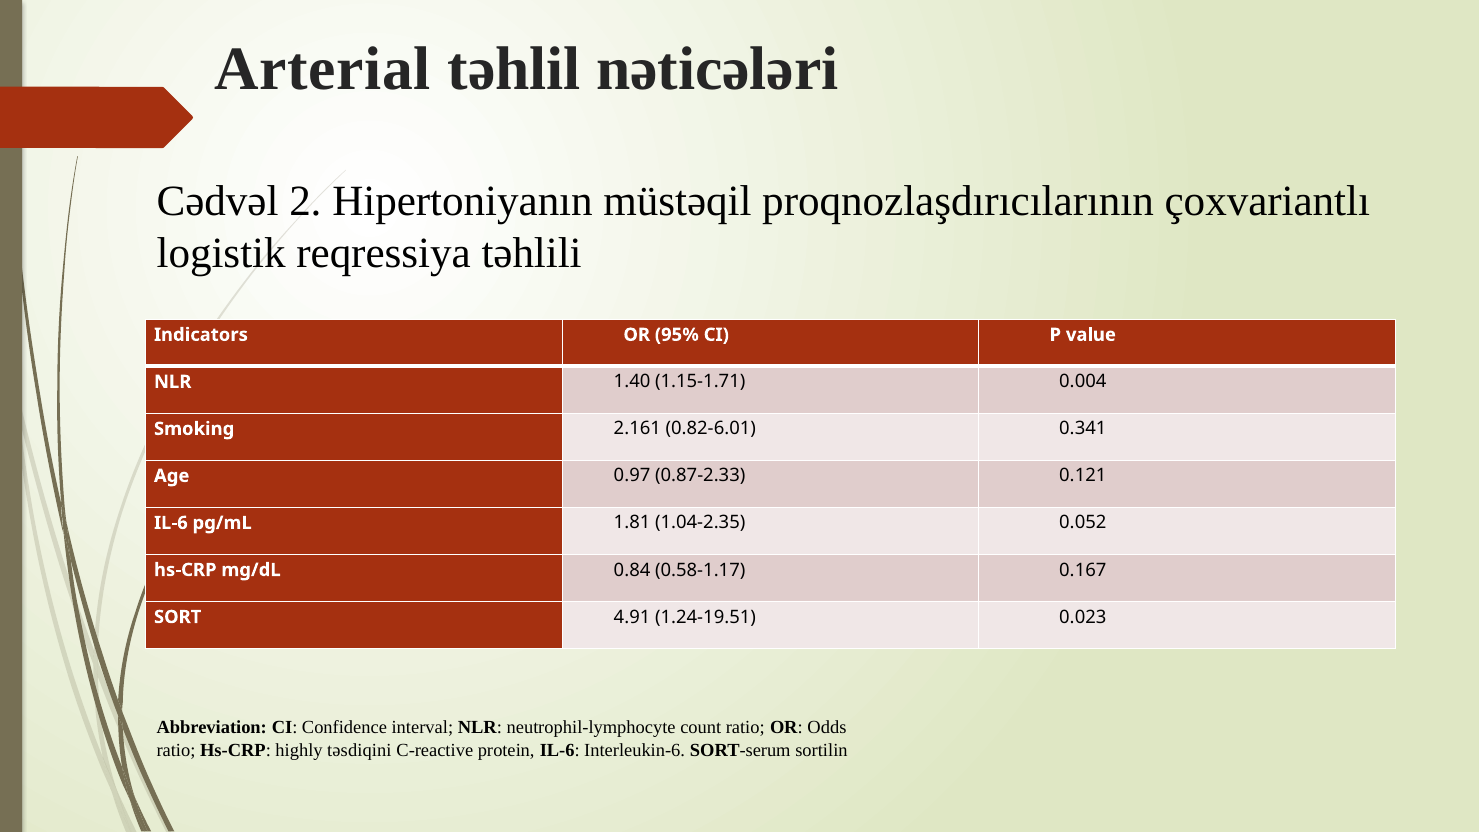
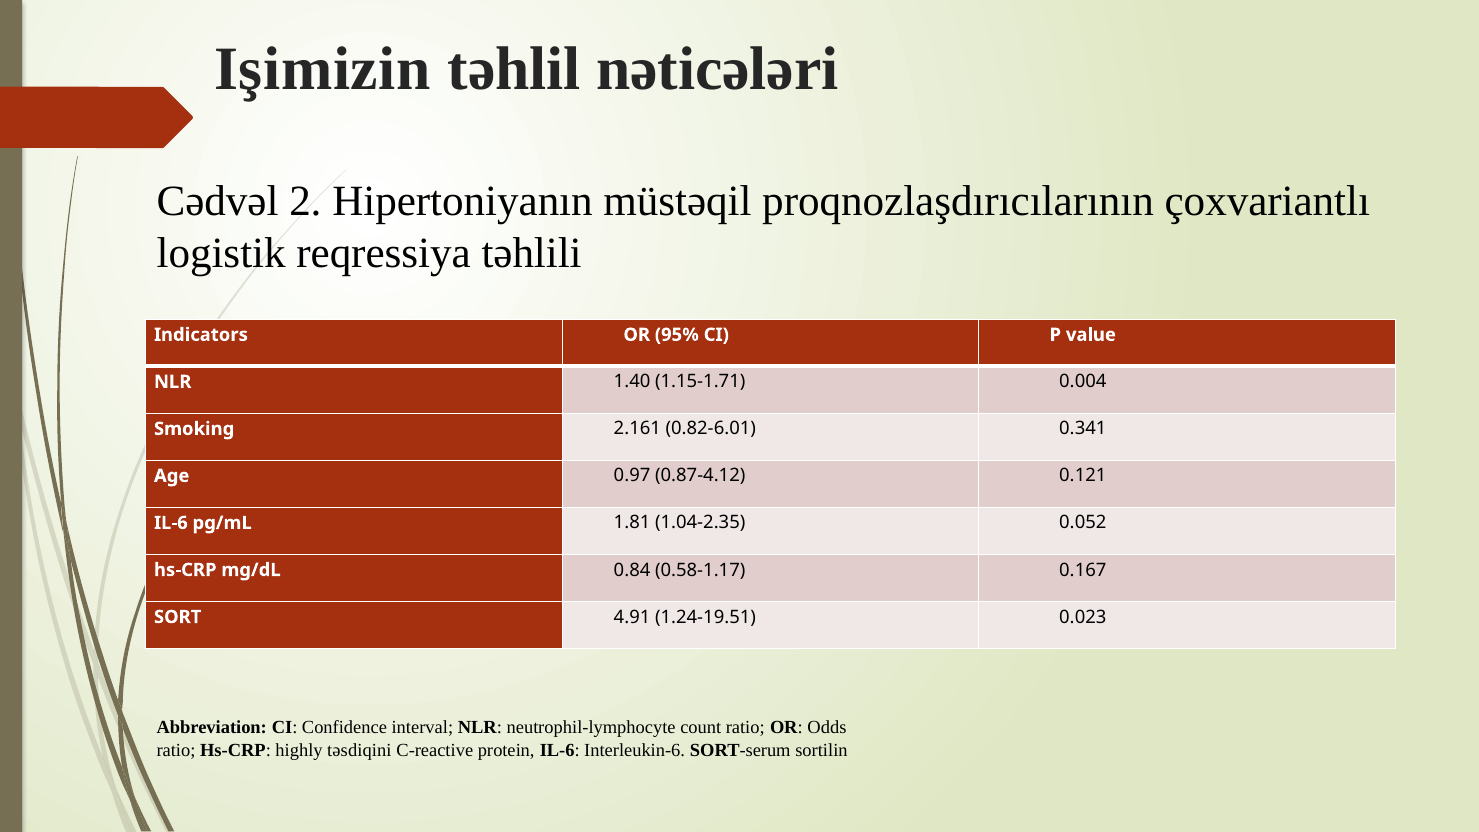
Arterial: Arterial -> Işimizin
0.87-2.33: 0.87-2.33 -> 0.87-4.12
